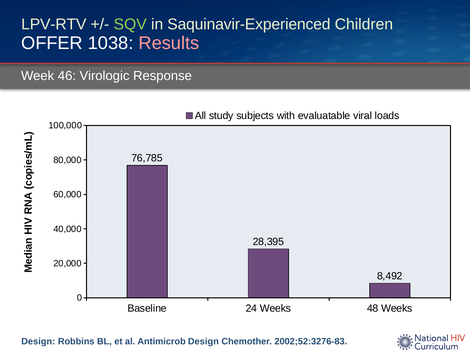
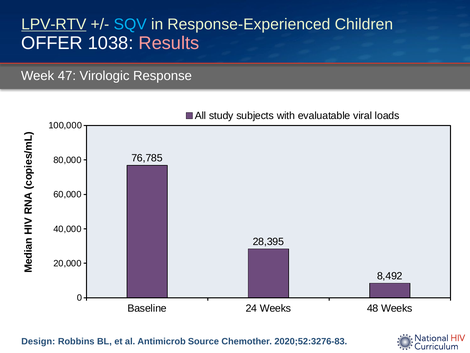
LPV-RTV underline: none -> present
SQV colour: light green -> light blue
Saquinavir-Experienced: Saquinavir-Experienced -> Response-Experienced
46: 46 -> 47
Antimicrob Design: Design -> Source
2002;52:3276-83: 2002;52:3276-83 -> 2020;52:3276-83
